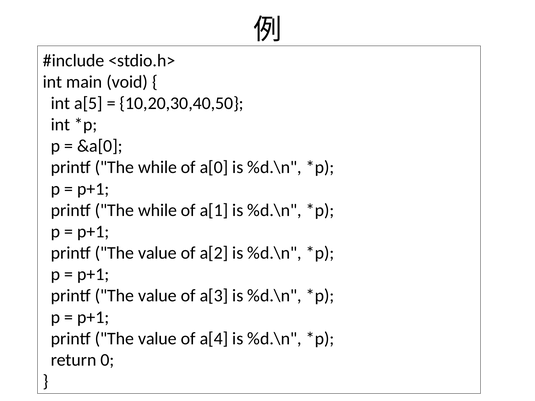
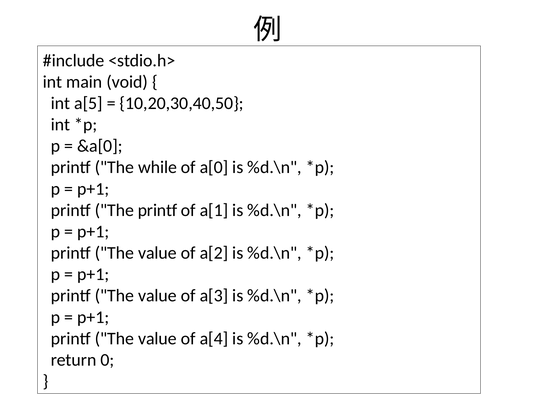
while at (158, 210): while -> printf
